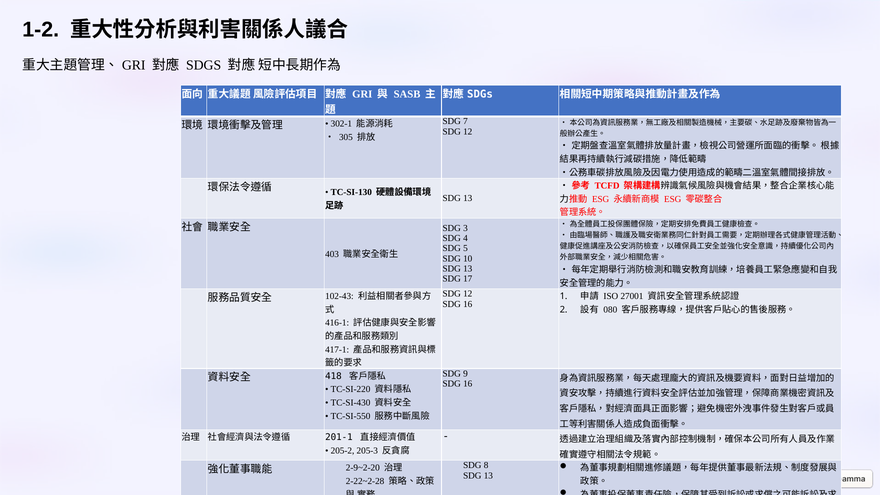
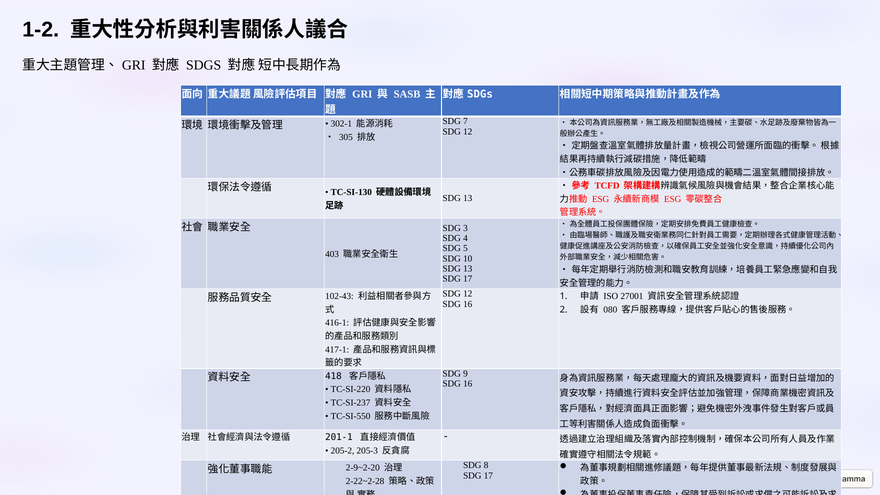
TC-SI-430: TC-SI-430 -> TC-SI-237
13 at (488, 476): 13 -> 17
